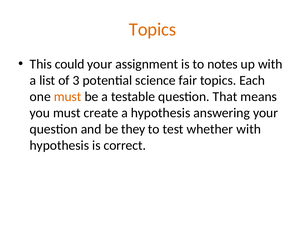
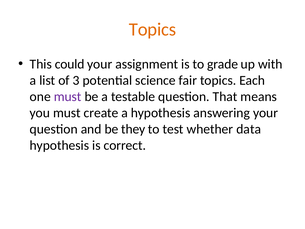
notes: notes -> grade
must at (68, 97) colour: orange -> purple
whether with: with -> data
